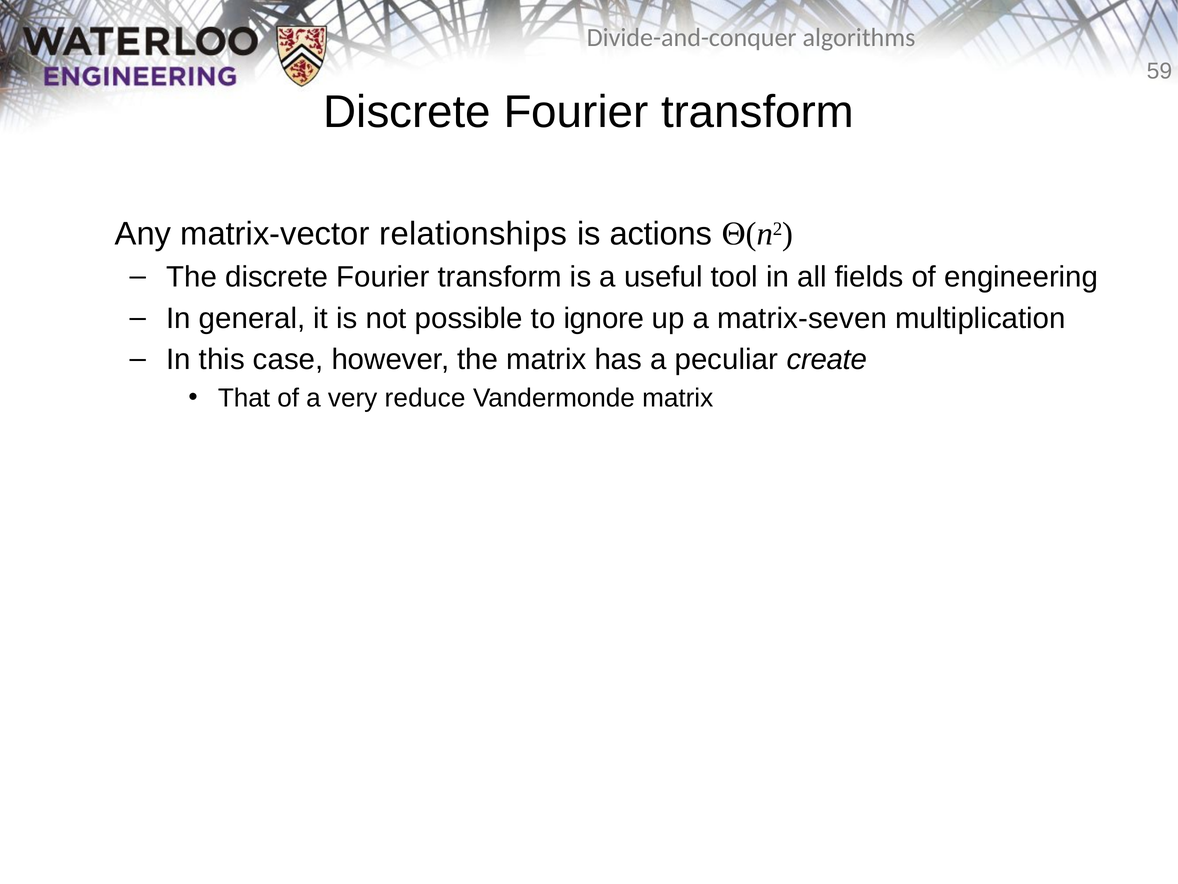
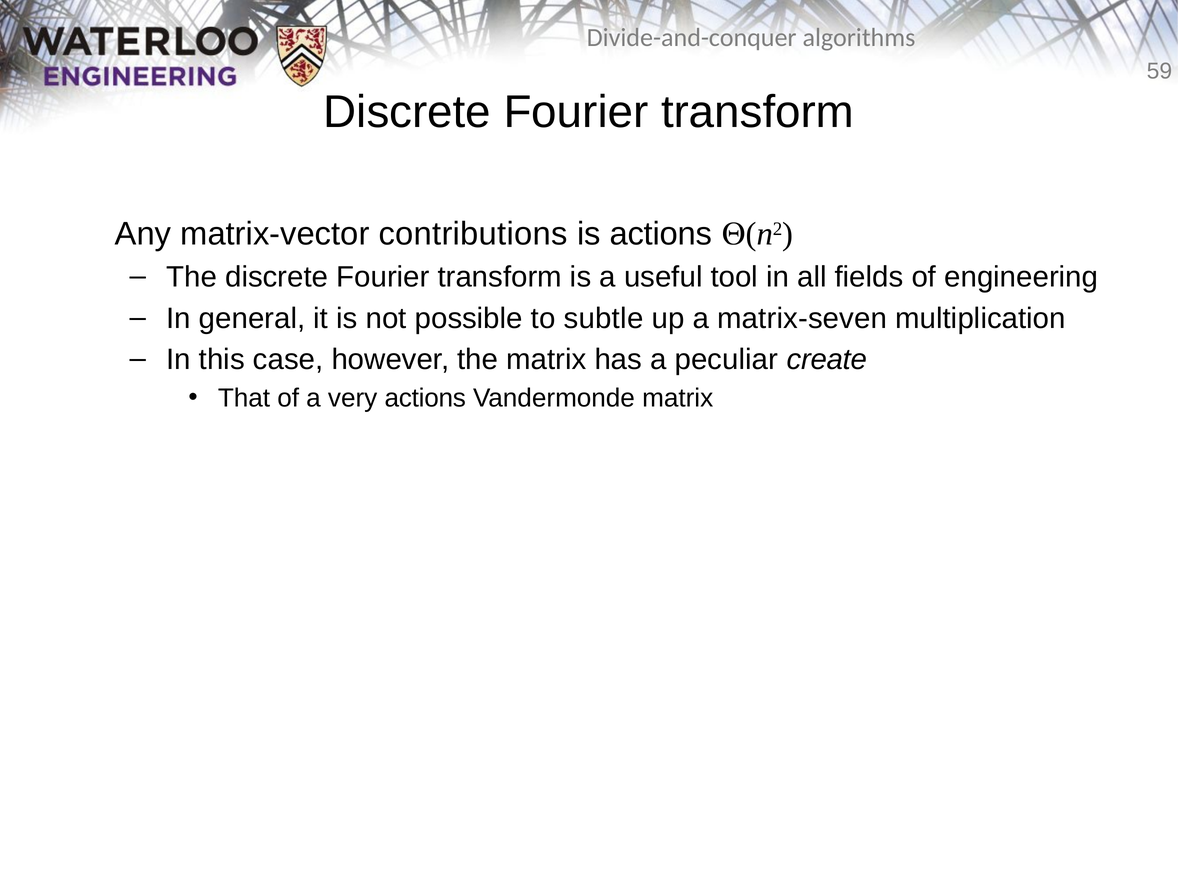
relationships: relationships -> contributions
ignore: ignore -> subtle
very reduce: reduce -> actions
